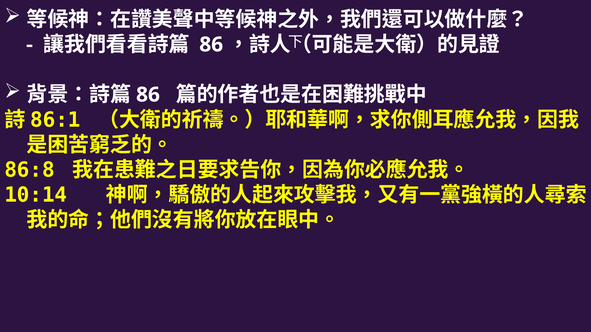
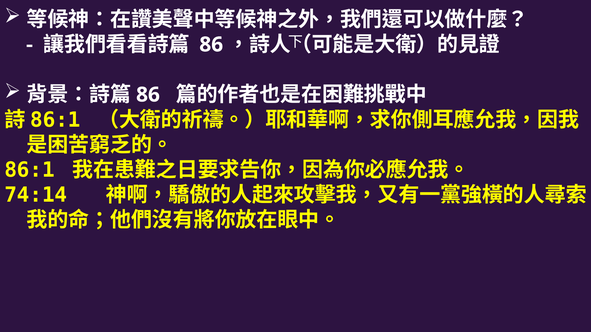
86:8: 86:8 -> 86:1
10:14: 10:14 -> 74:14
